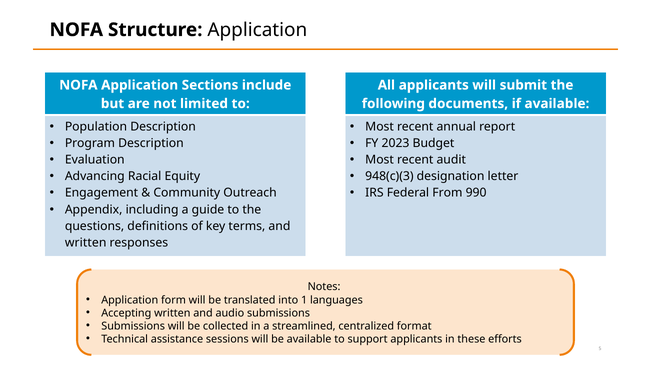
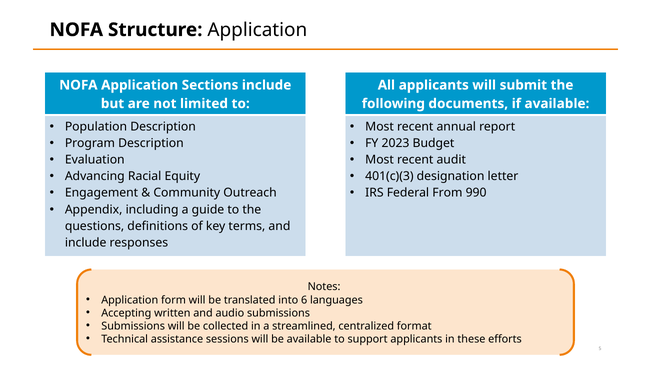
948(c)(3: 948(c)(3 -> 401(c)(3
written at (86, 243): written -> include
1: 1 -> 6
